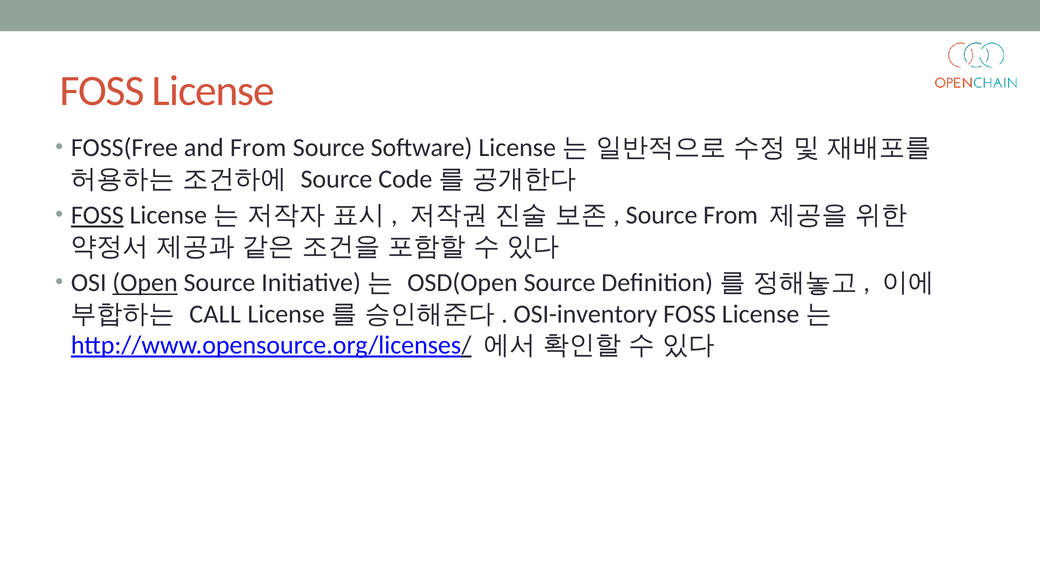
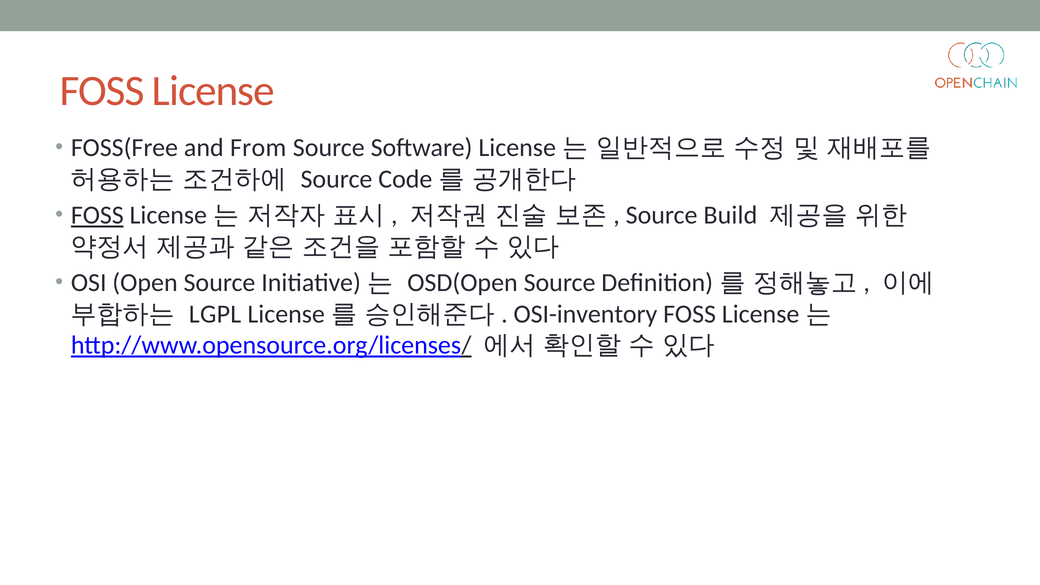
Source From: From -> Build
Open underline: present -> none
CALL: CALL -> LGPL
